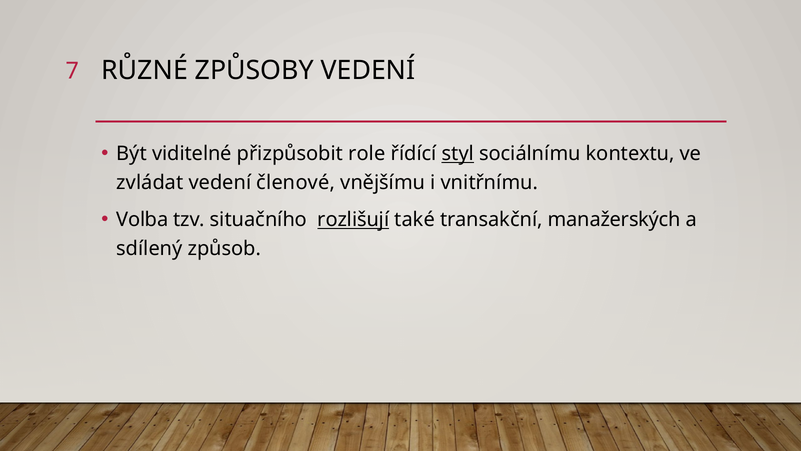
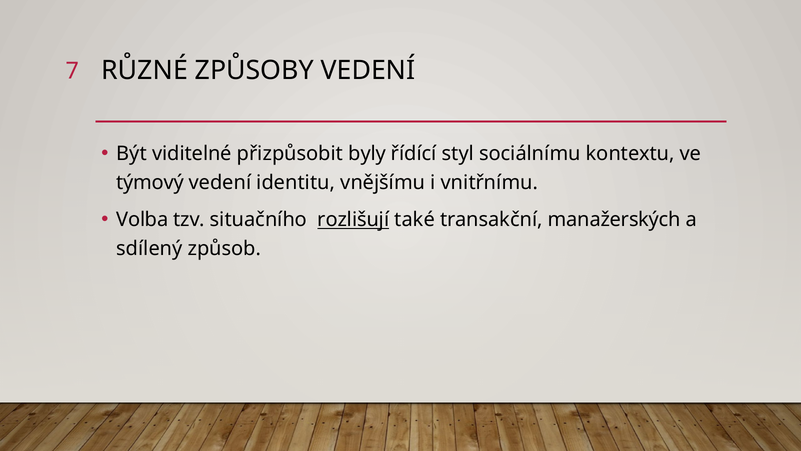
role: role -> byly
styl underline: present -> none
zvládat: zvládat -> týmový
členové: členové -> identitu
